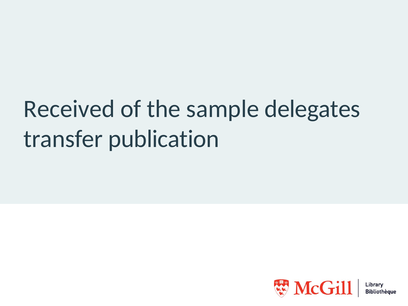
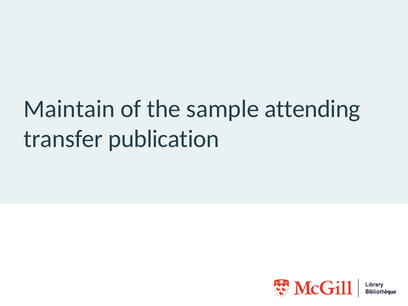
Received: Received -> Maintain
delegates: delegates -> attending
